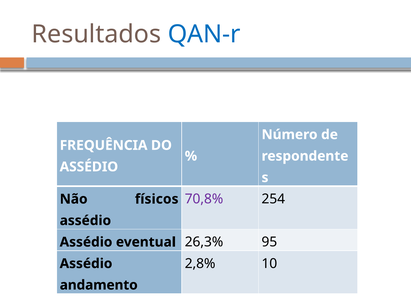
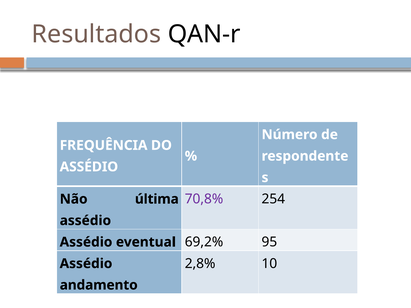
QAN-r colour: blue -> black
físicos: físicos -> última
26,3%: 26,3% -> 69,2%
